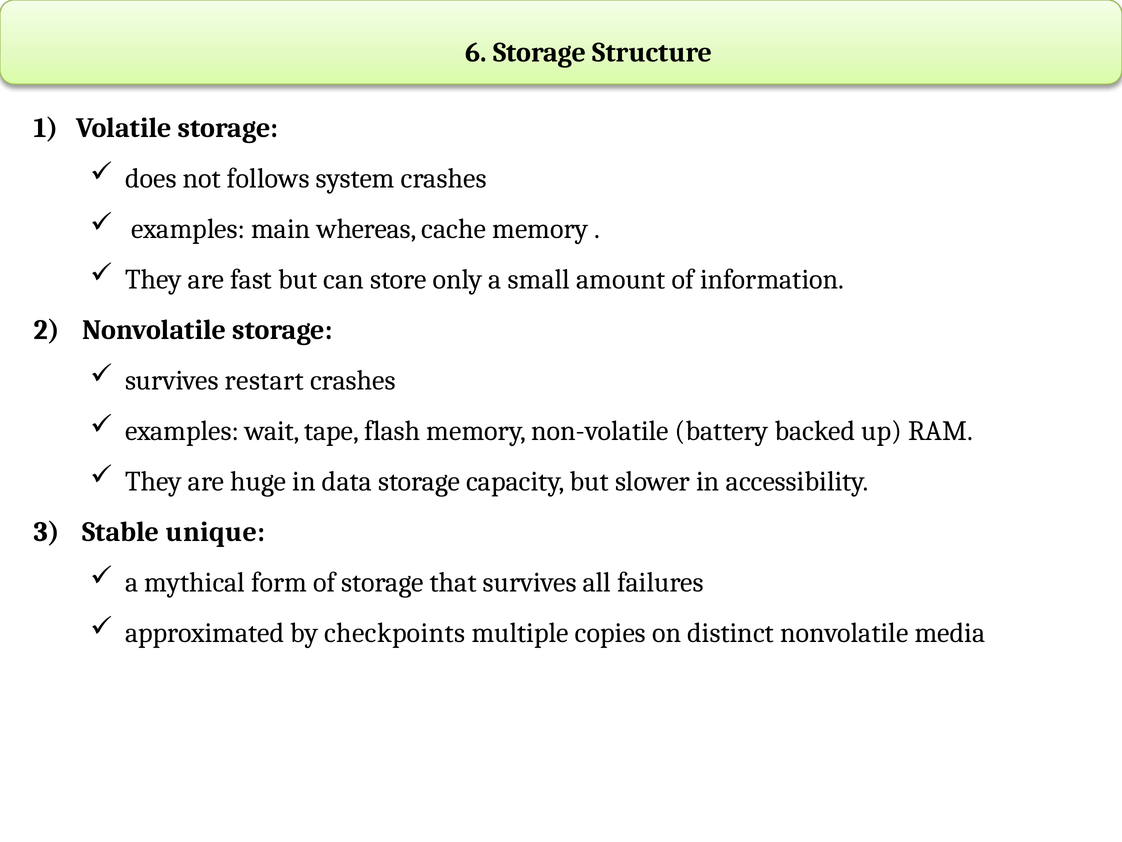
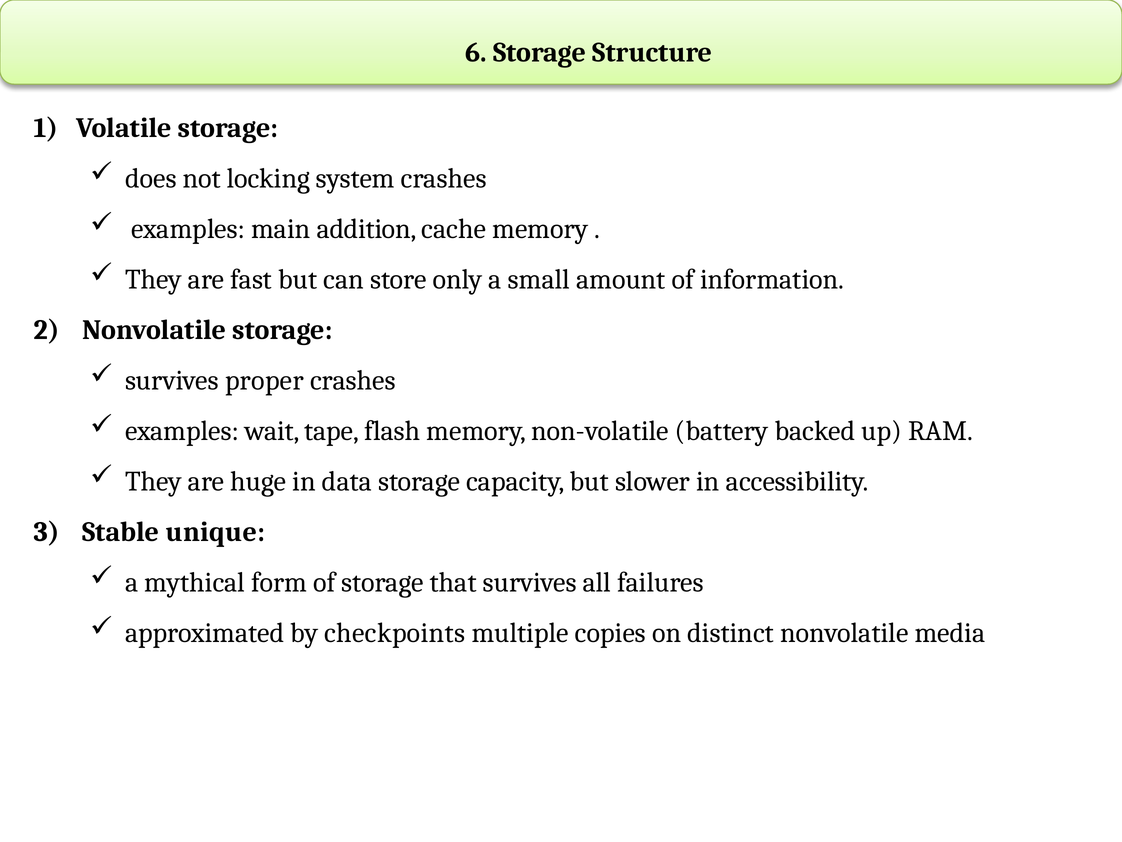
follows: follows -> locking
whereas: whereas -> addition
restart: restart -> proper
